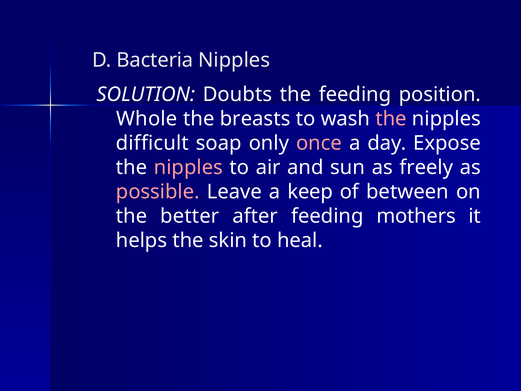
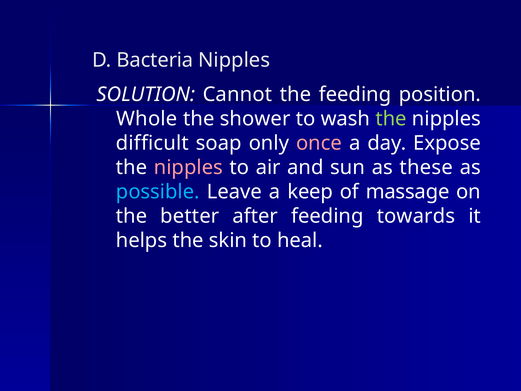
Doubts: Doubts -> Cannot
breasts: breasts -> shower
the at (391, 119) colour: pink -> light green
freely: freely -> these
possible colour: pink -> light blue
between: between -> massage
mothers: mothers -> towards
